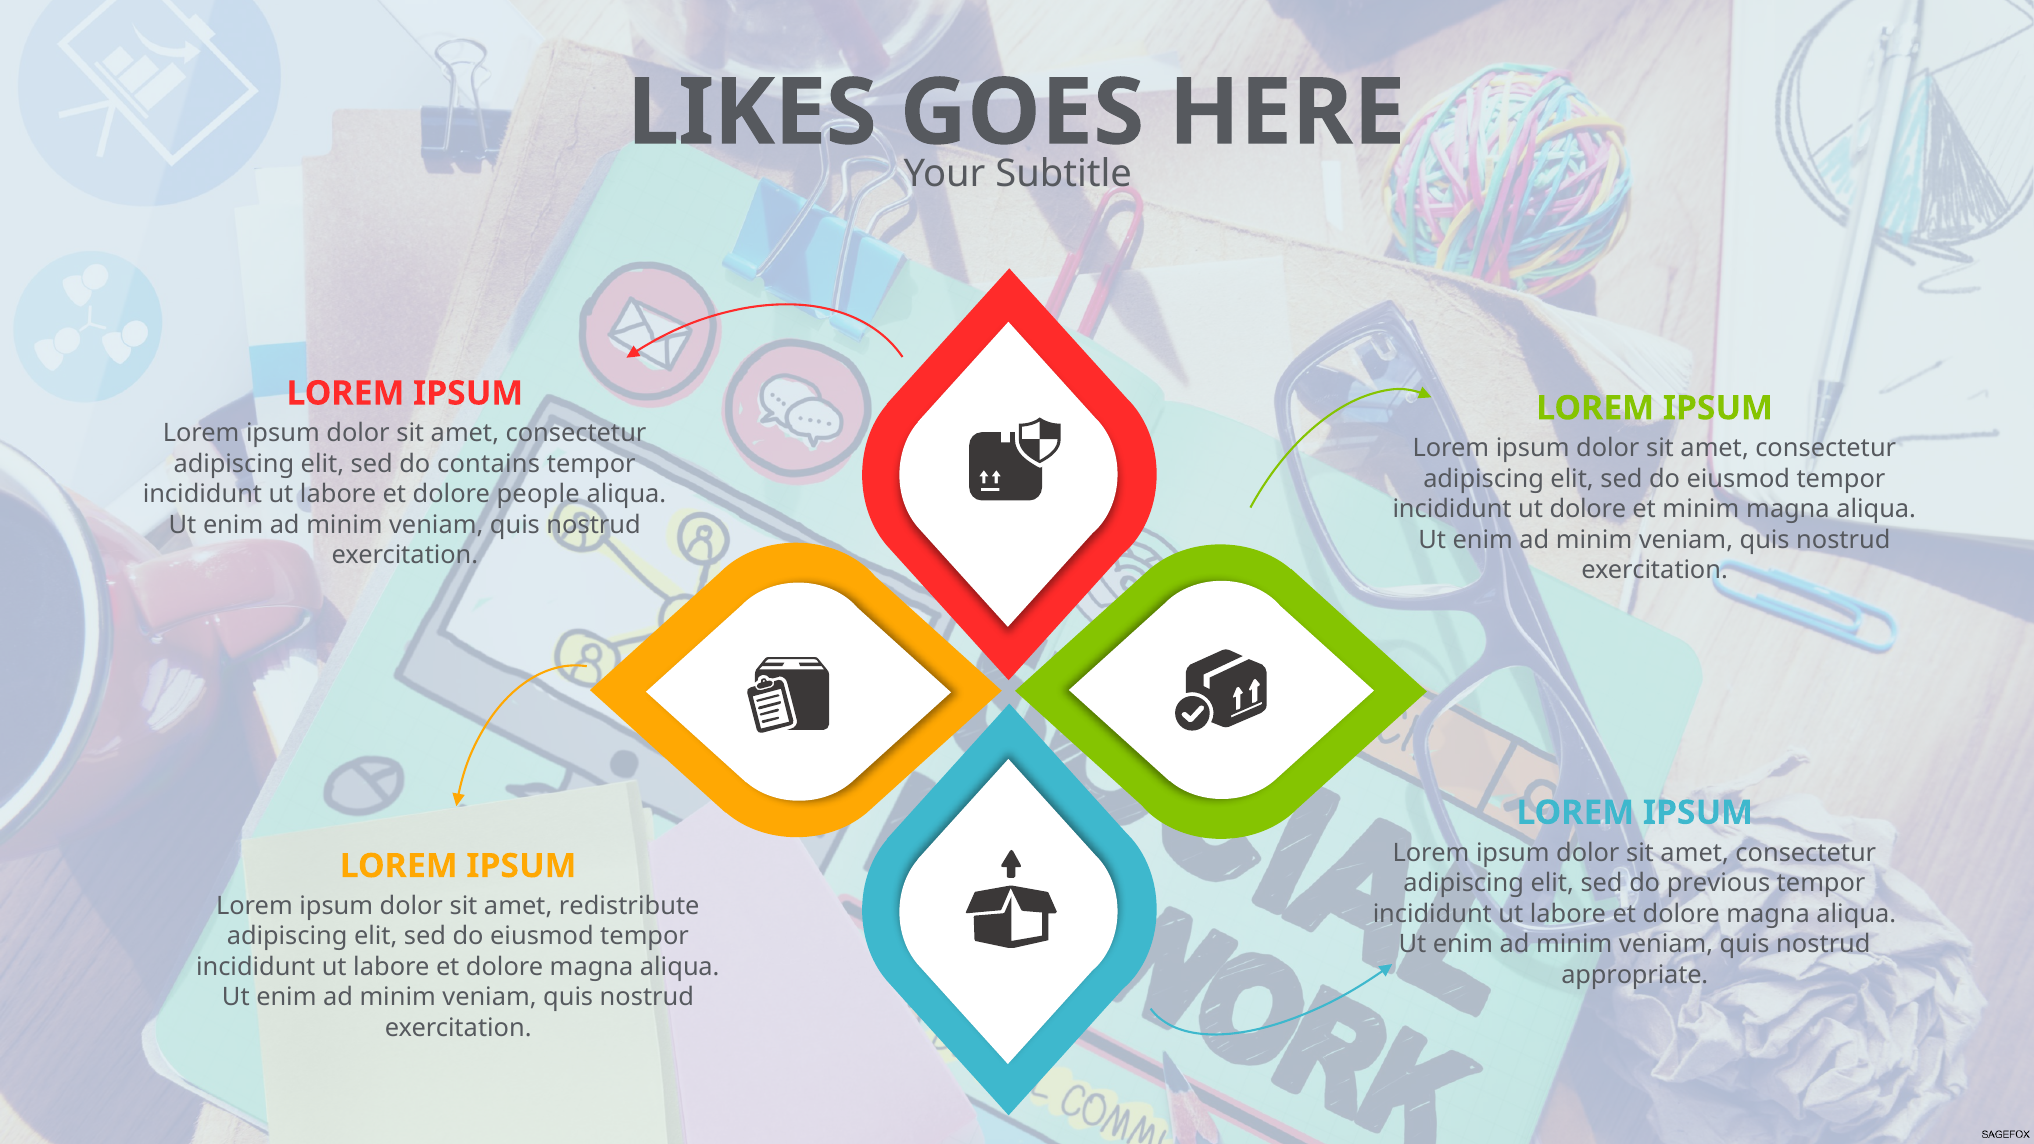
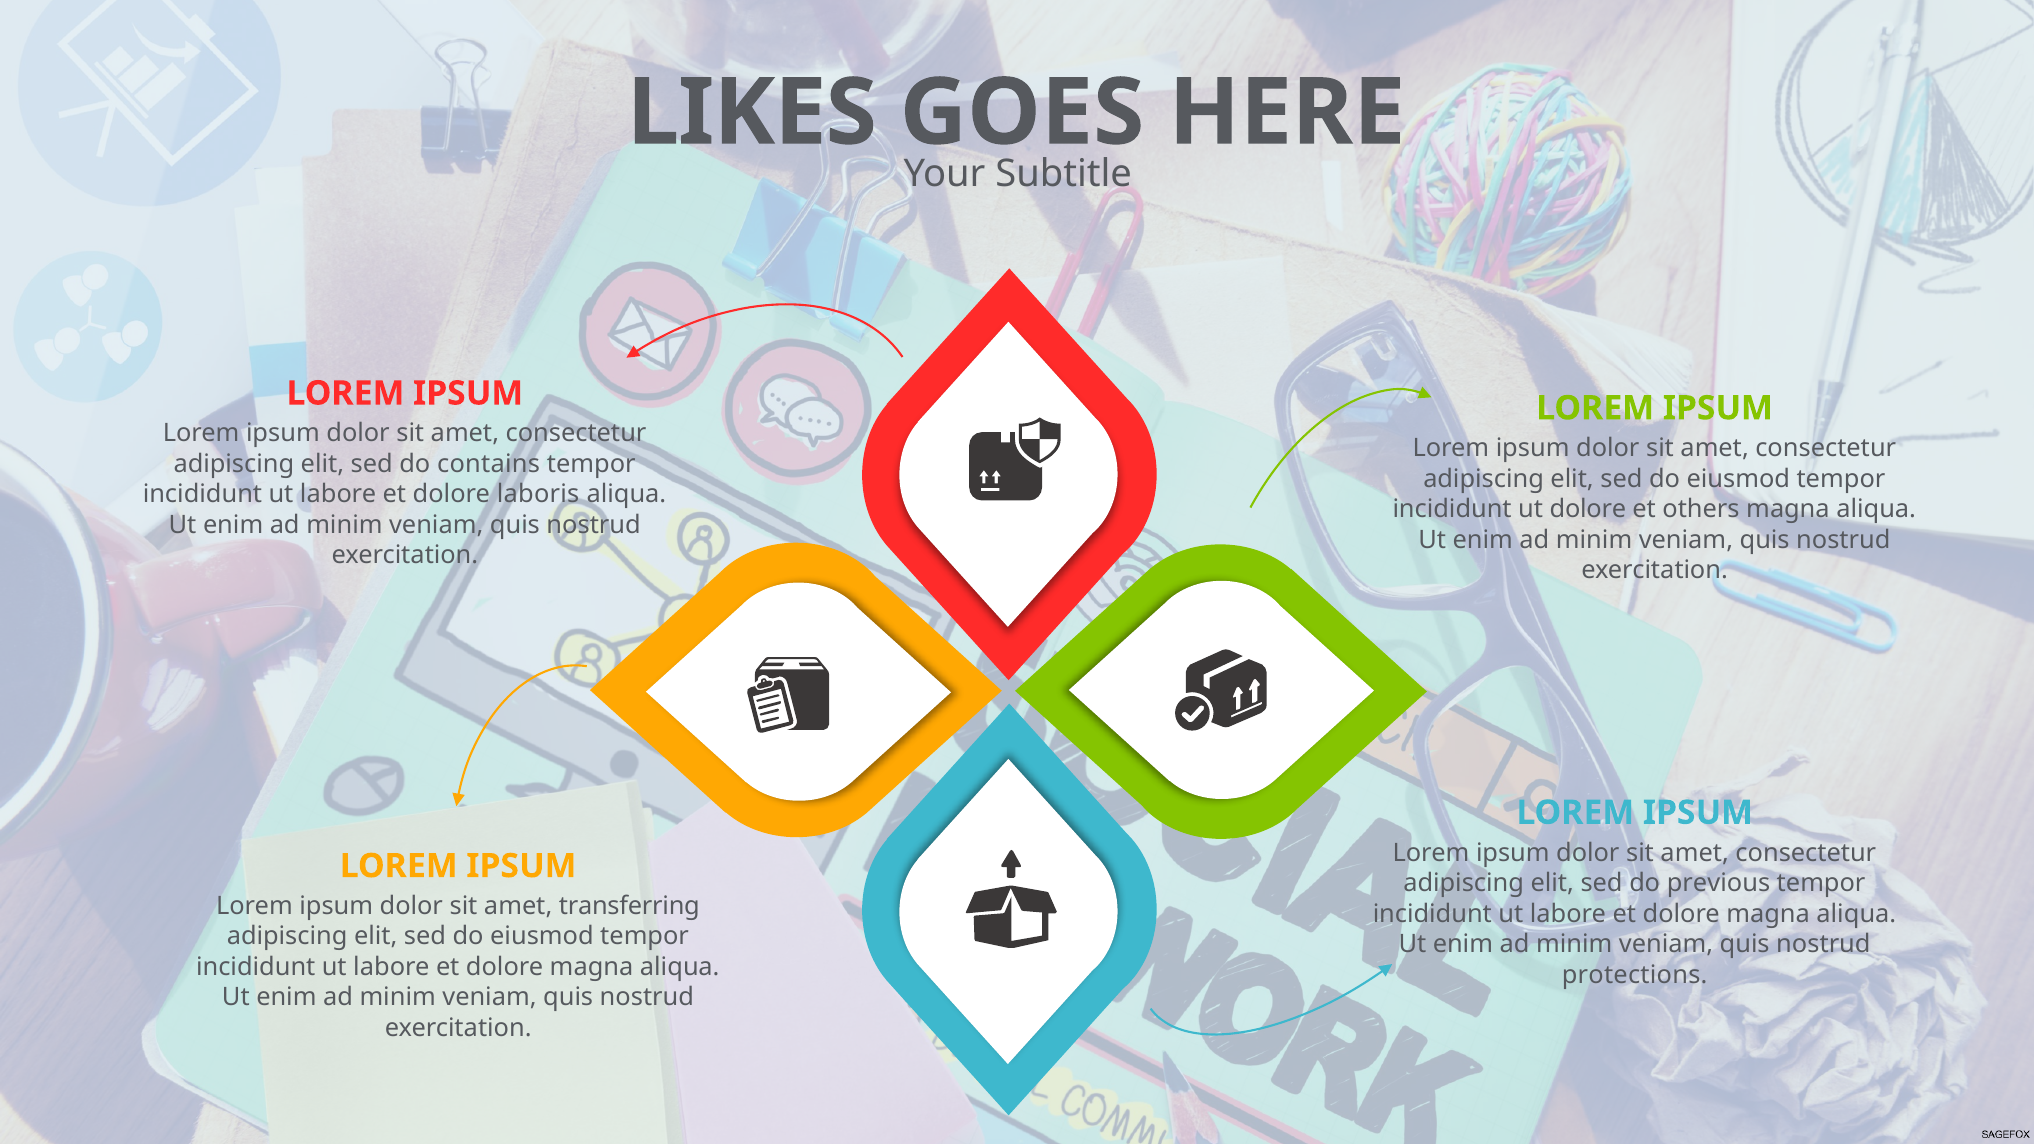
people: people -> laboris
et minim: minim -> others
redistribute: redistribute -> transferring
appropriate: appropriate -> protections
